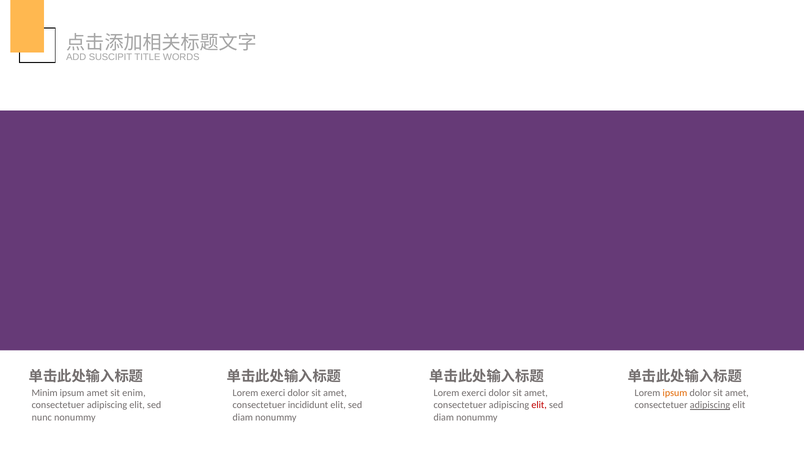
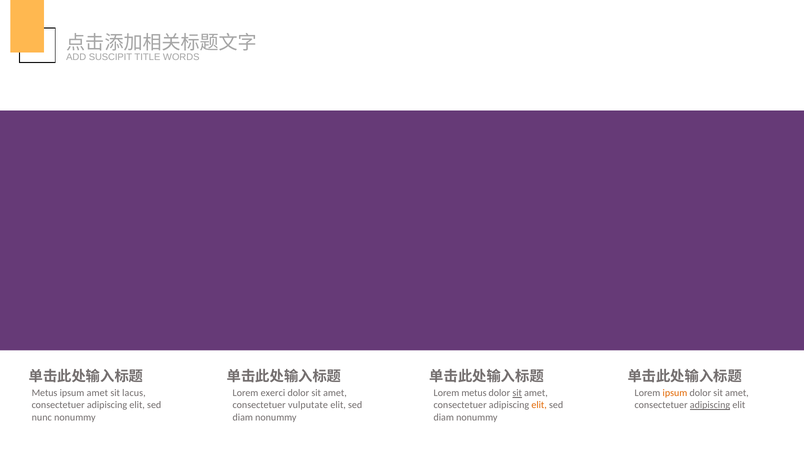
Minim at (45, 393): Minim -> Metus
enim: enim -> lacus
exerci at (474, 393): exerci -> metus
sit at (517, 393) underline: none -> present
incididunt: incididunt -> vulputate
elit at (539, 405) colour: red -> orange
